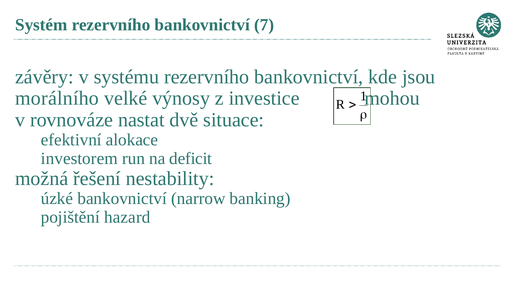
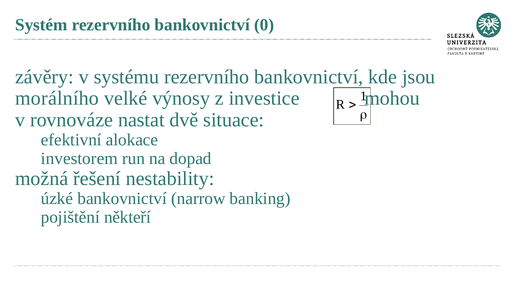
7: 7 -> 0
deficit: deficit -> dopad
hazard: hazard -> někteří
